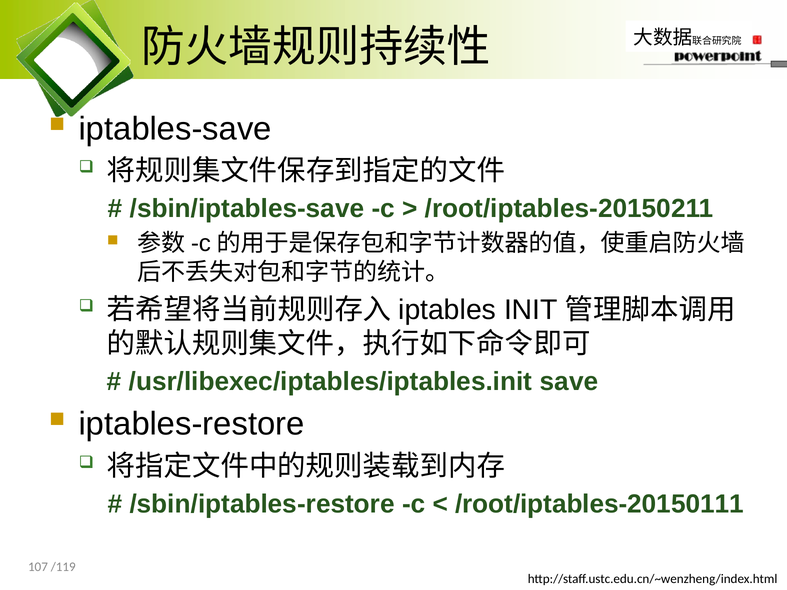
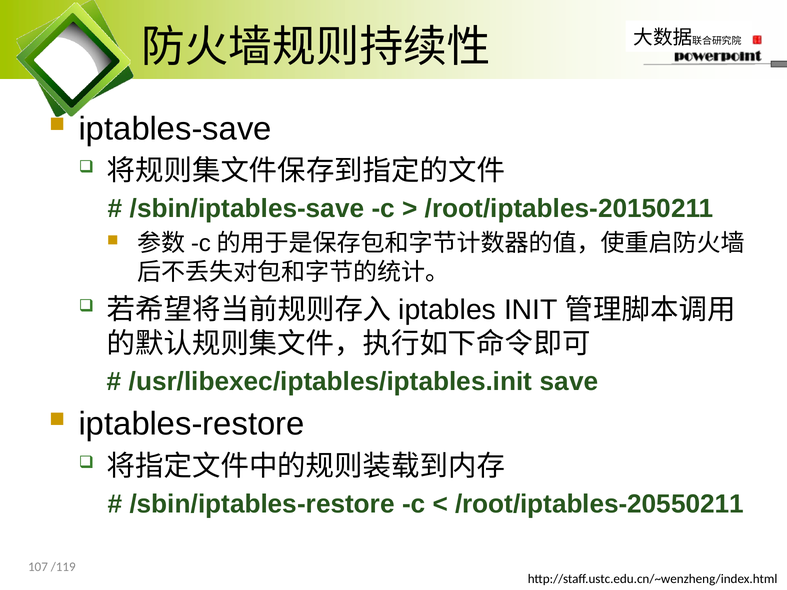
/root/iptables-20150111: /root/iptables-20150111 -> /root/iptables-20550211
